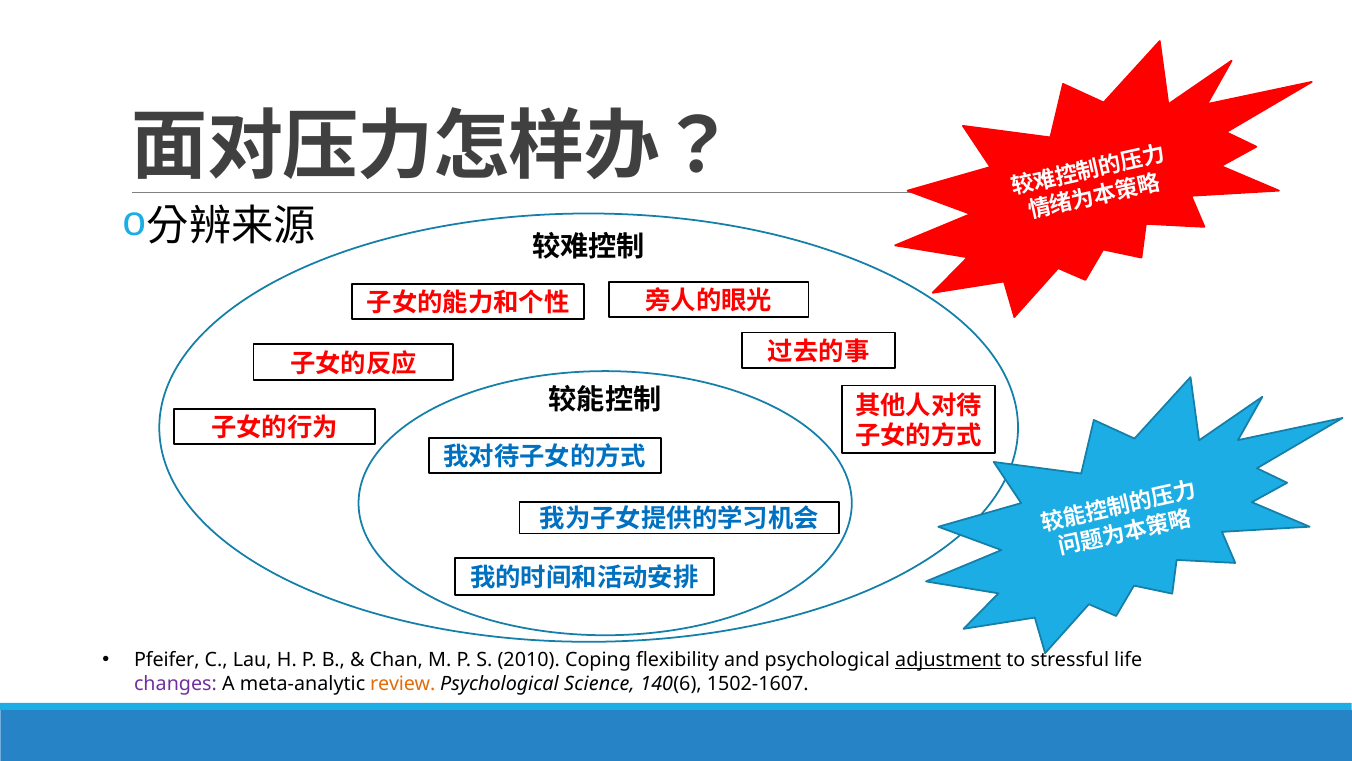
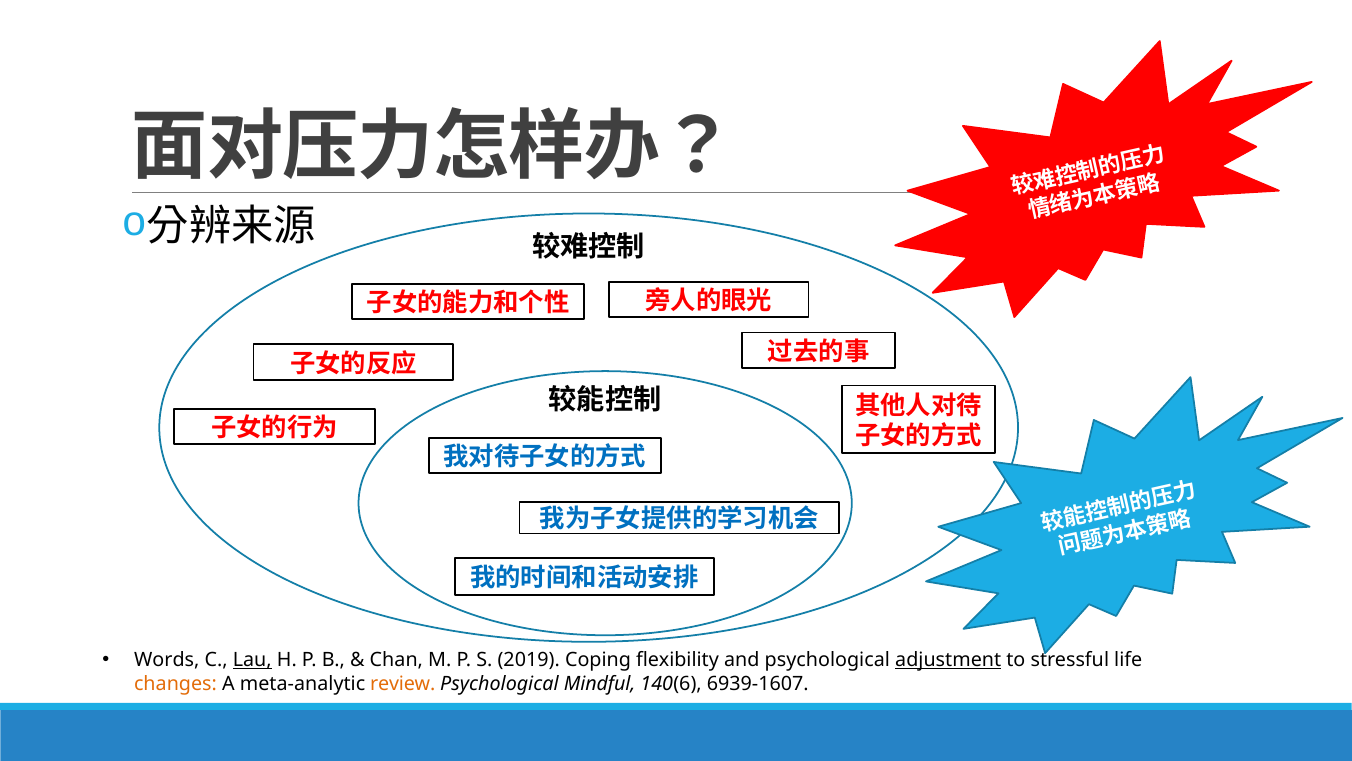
Pfeifer: Pfeifer -> Words
Lau underline: none -> present
2010: 2010 -> 2019
changes colour: purple -> orange
Science: Science -> Mindful
1502-1607: 1502-1607 -> 6939-1607
